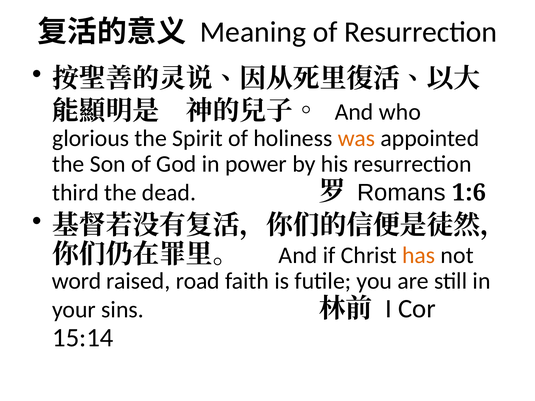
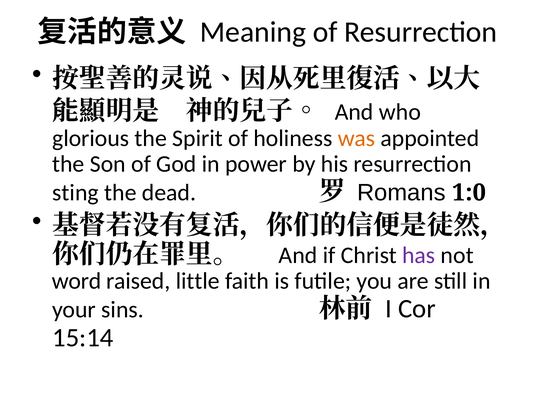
third: third -> sting
1:6: 1:6 -> 1:0
has colour: orange -> purple
road: road -> little
